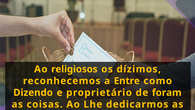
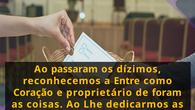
religiosos: religiosos -> passaram
Dizendo: Dizendo -> Coração
